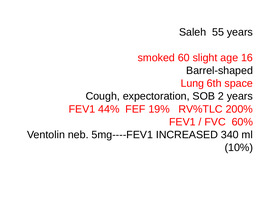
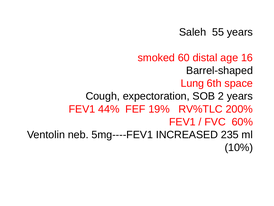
slight: slight -> distal
340: 340 -> 235
